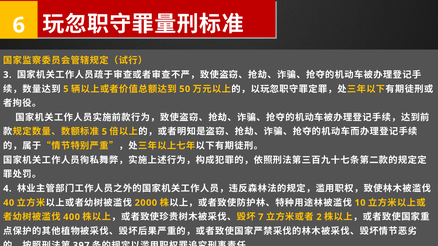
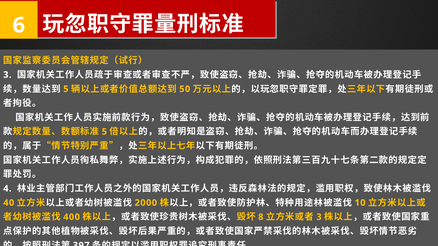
7: 7 -> 8
2 at (319, 217): 2 -> 3
